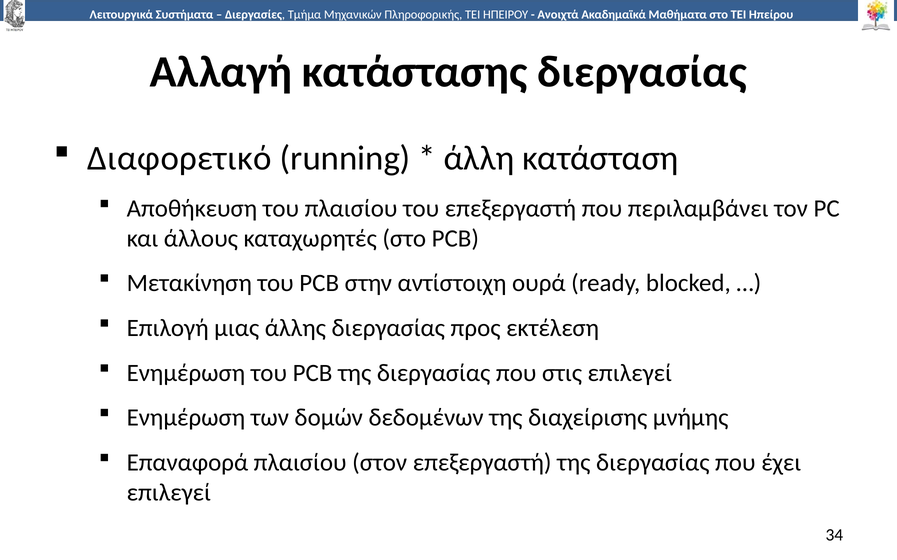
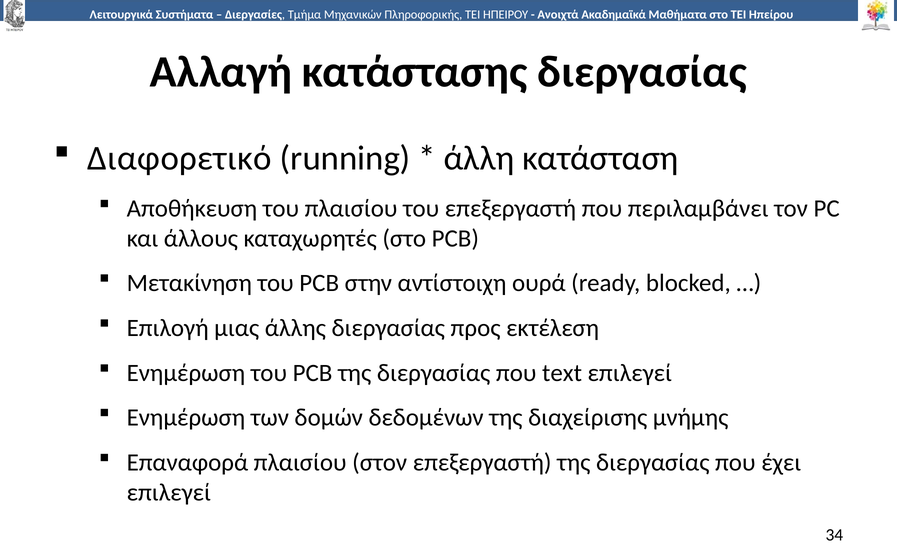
στις: στις -> text
